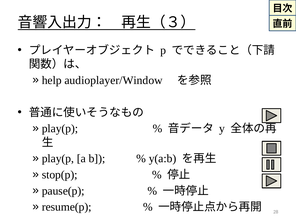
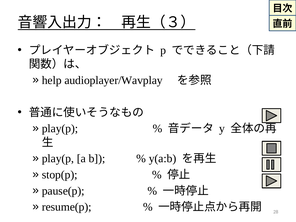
audioplayer/Window: audioplayer/Window -> audioplayer/Wavplay
